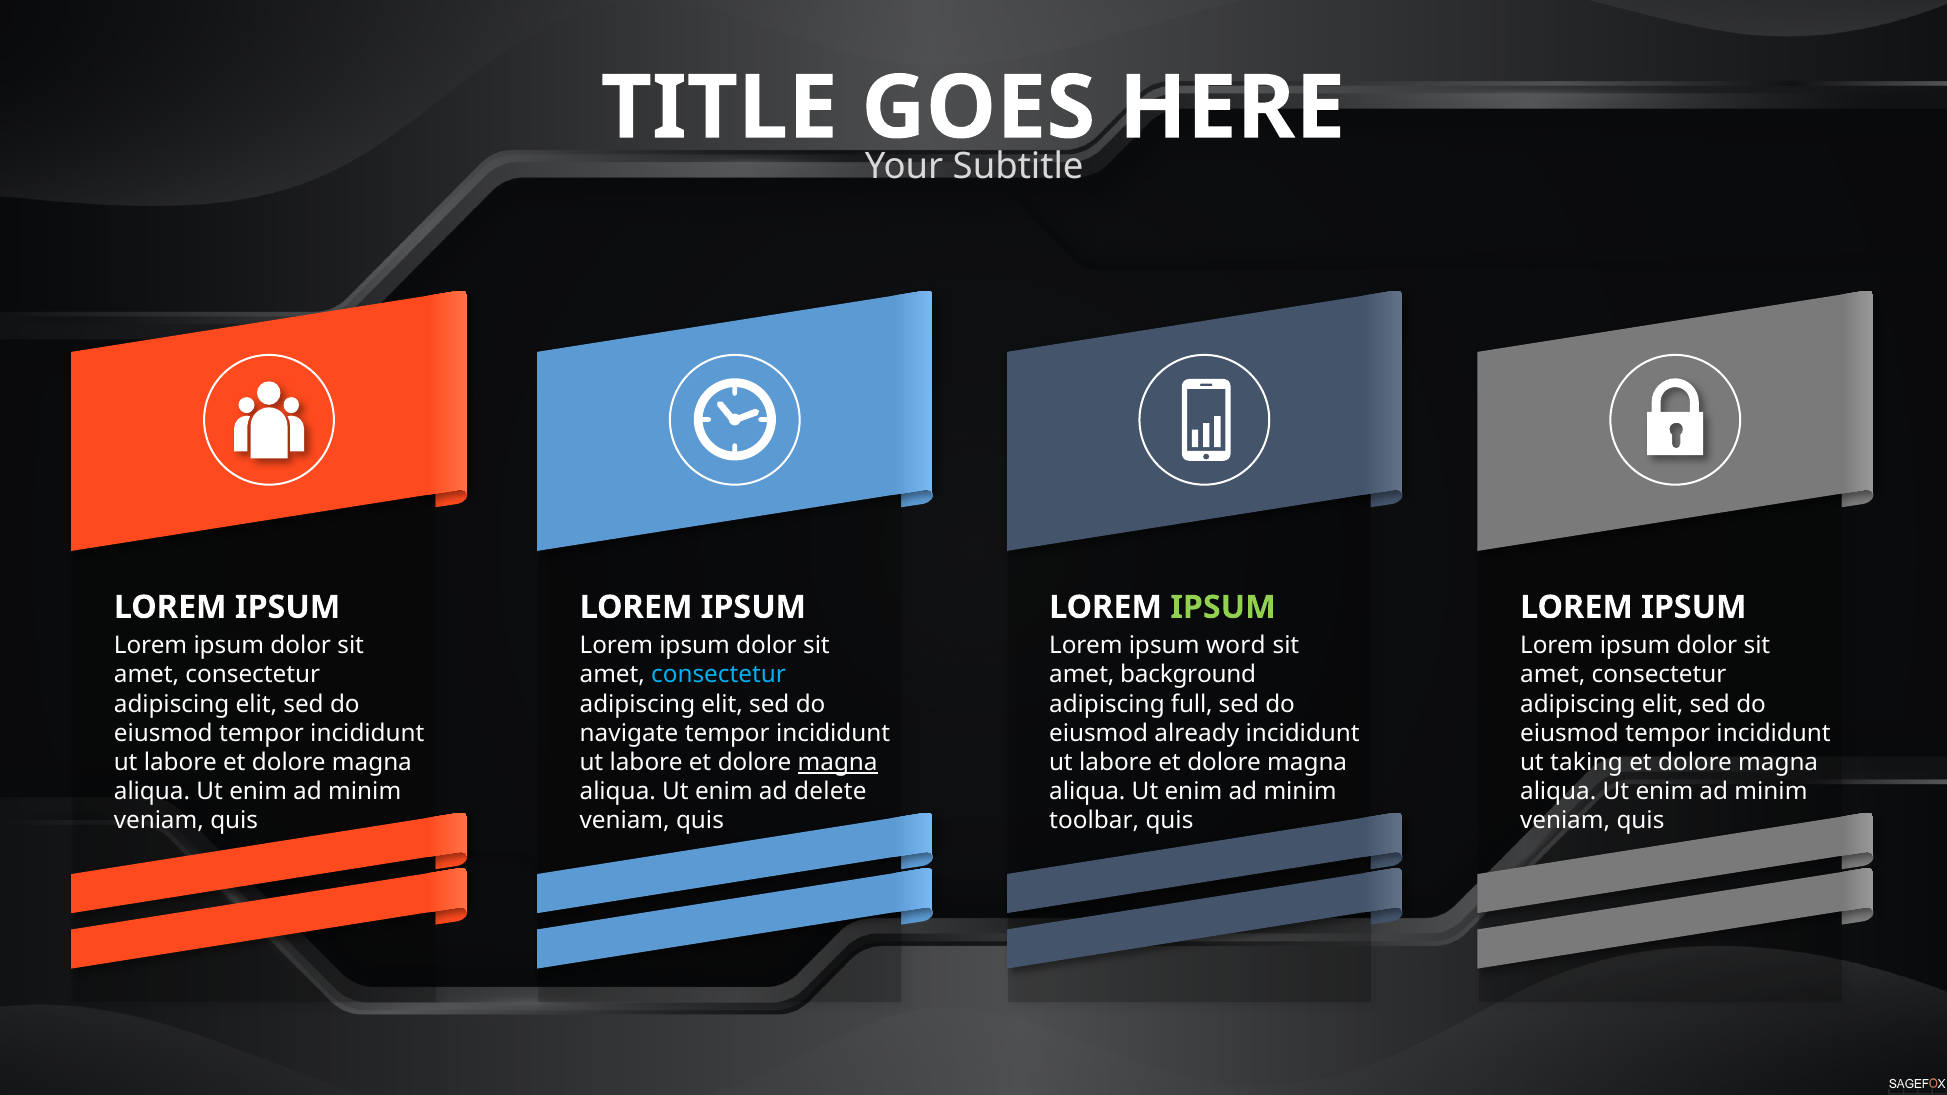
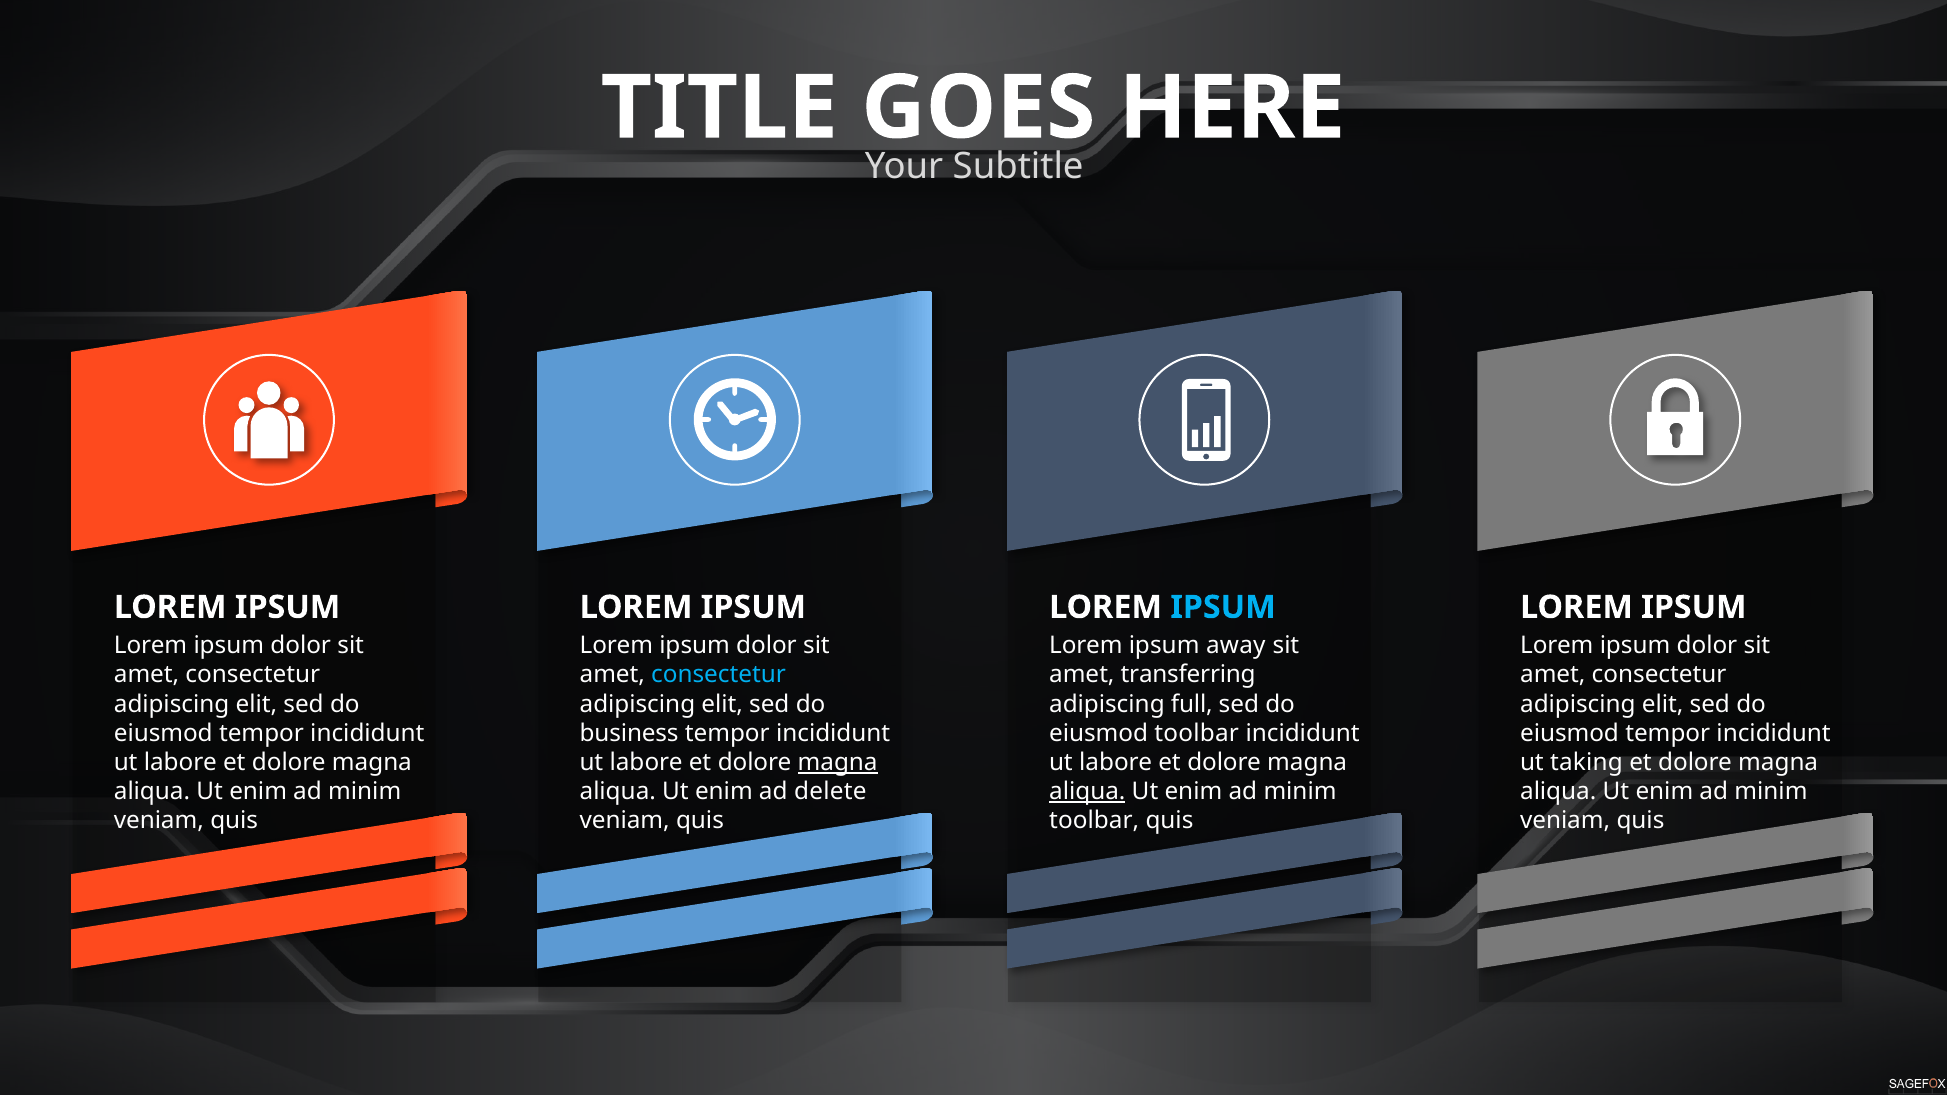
IPSUM at (1223, 607) colour: light green -> light blue
word: word -> away
background: background -> transferring
navigate: navigate -> business
eiusmod already: already -> toolbar
aliqua at (1087, 792) underline: none -> present
